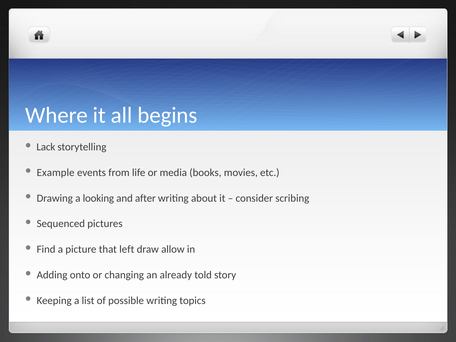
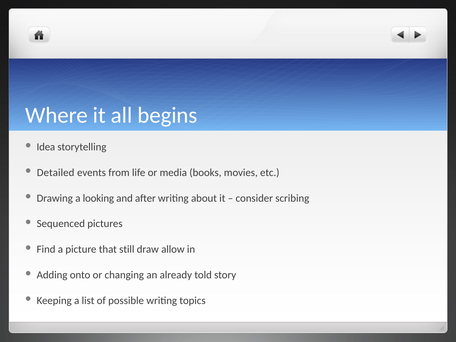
Lack: Lack -> Idea
Example: Example -> Detailed
left: left -> still
